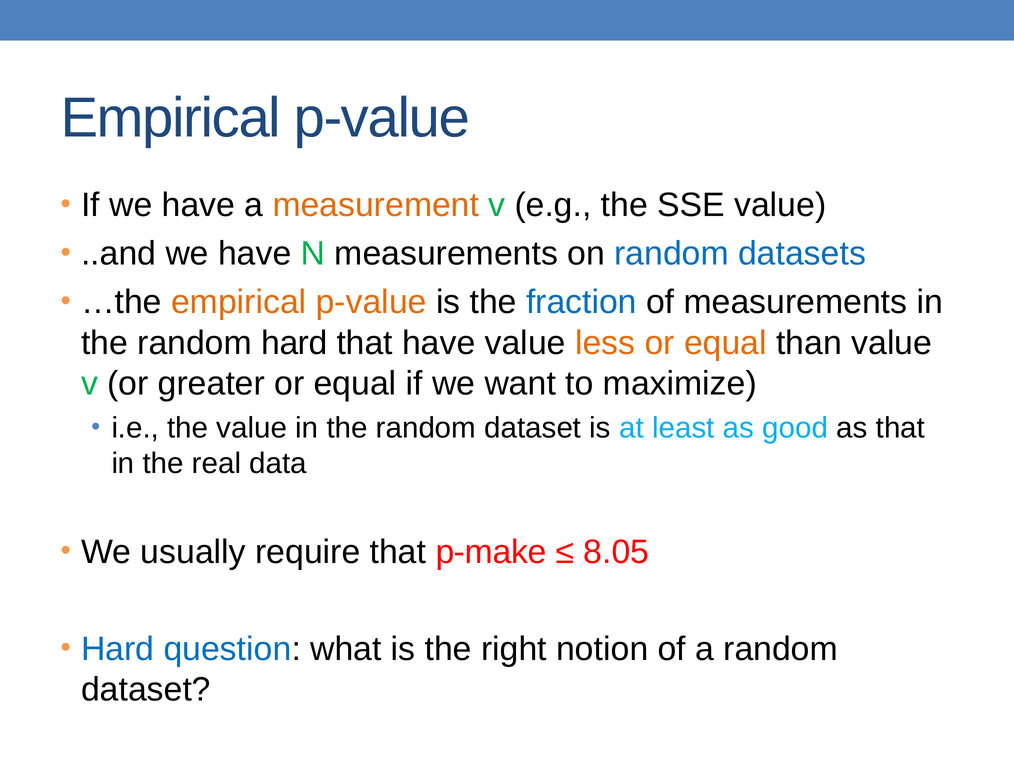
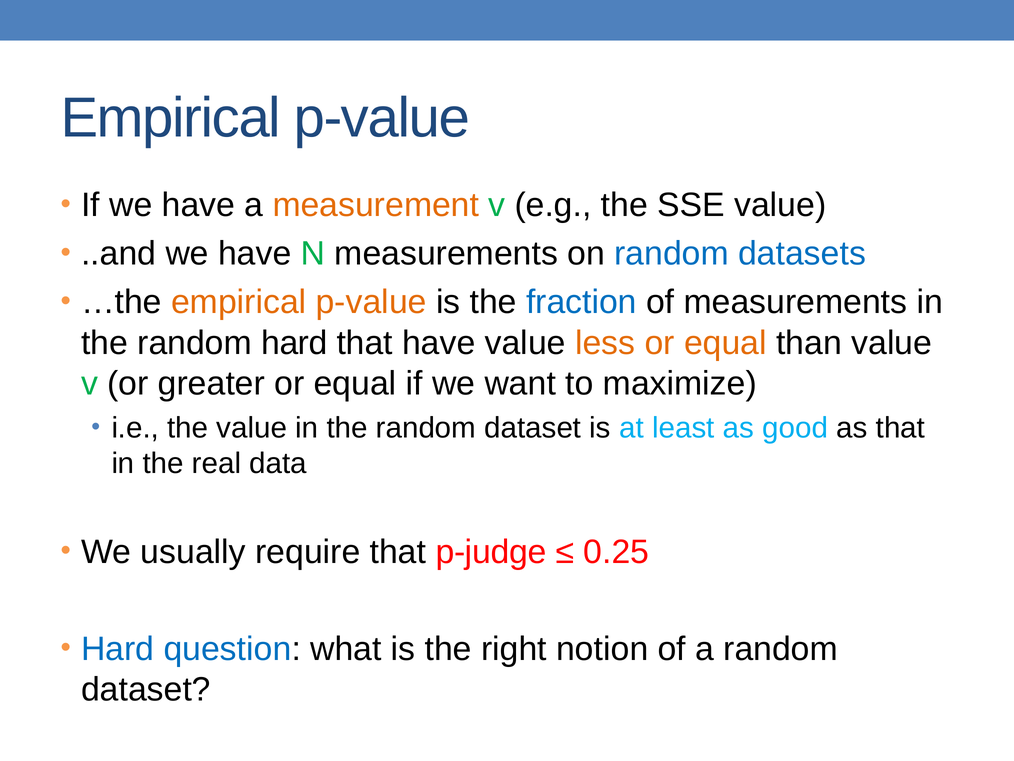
p-make: p-make -> p-judge
8.05: 8.05 -> 0.25
